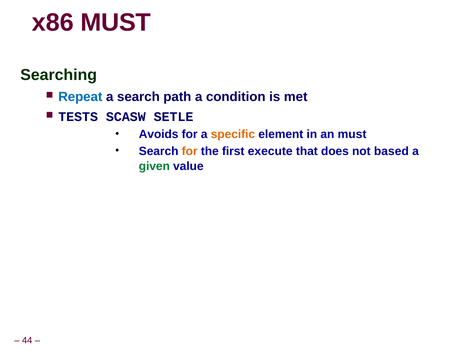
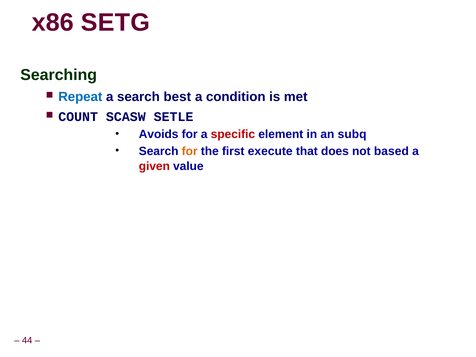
x86 MUST: MUST -> SETG
path: path -> best
TESTS: TESTS -> COUNT
specific colour: orange -> red
an must: must -> subq
given colour: green -> red
